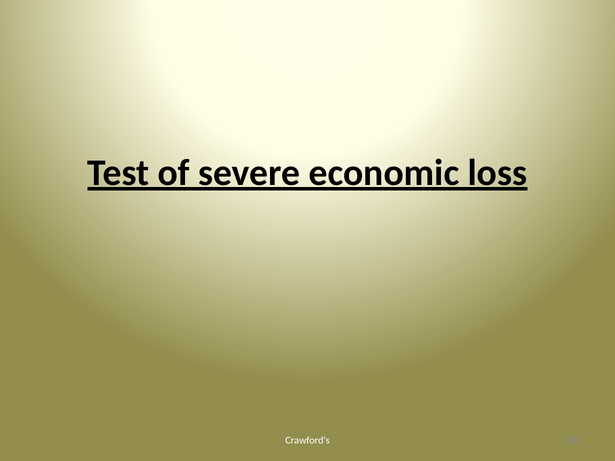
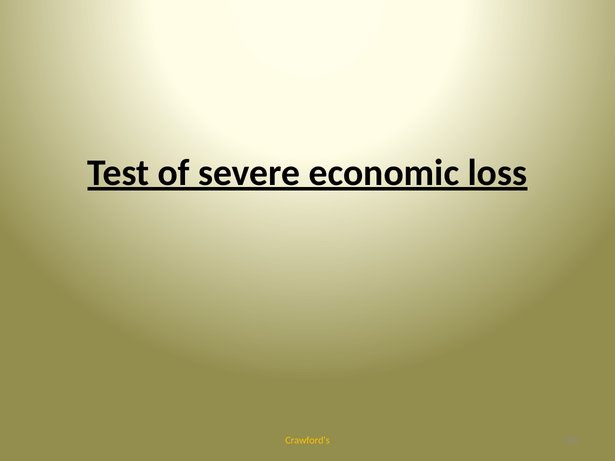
Crawford's colour: white -> yellow
